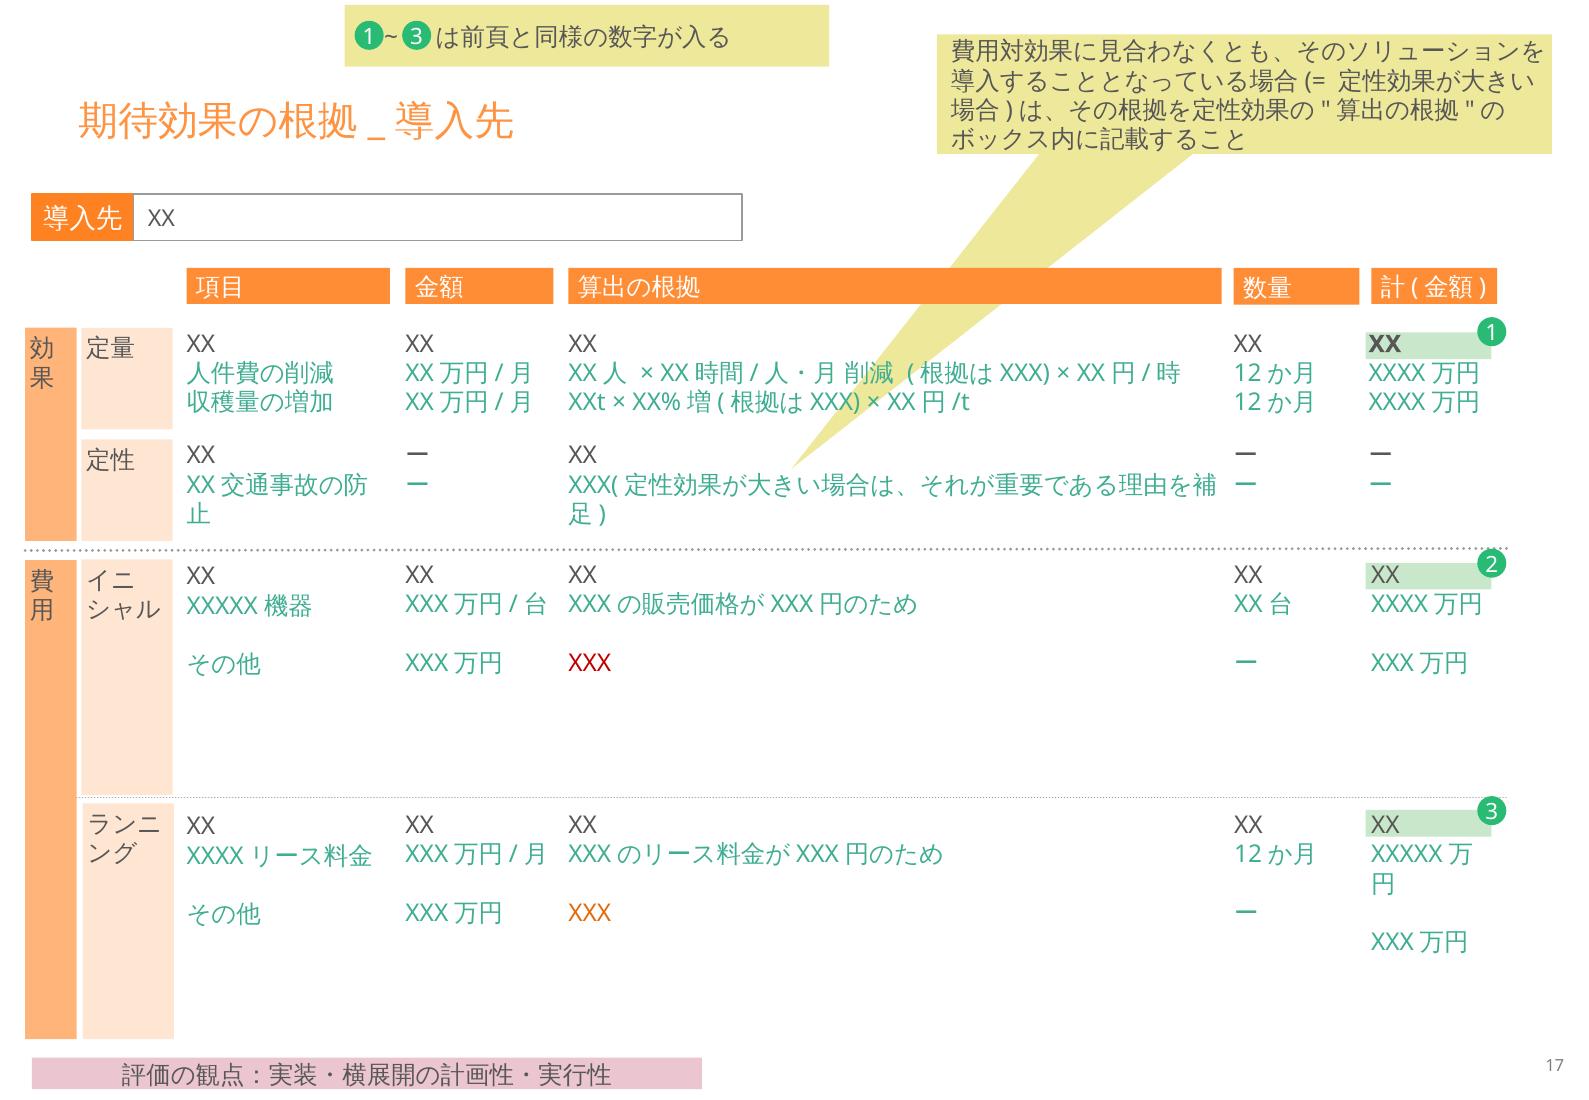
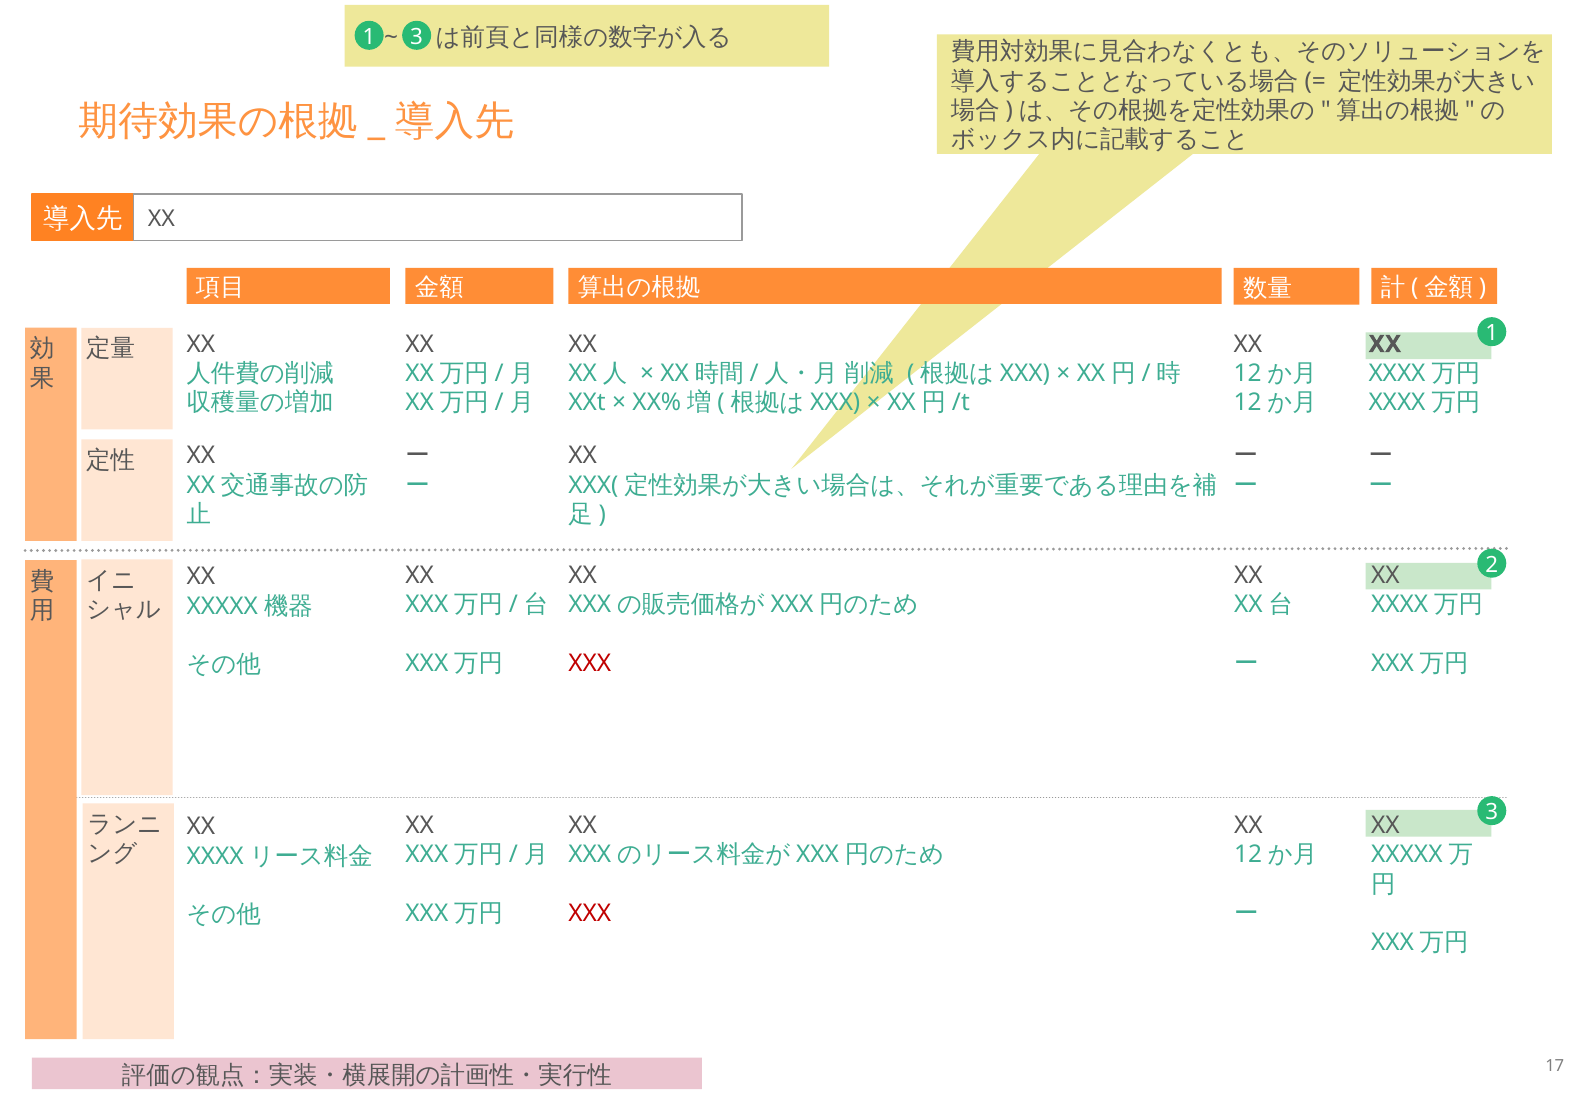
XXX at (590, 913) colour: orange -> red
